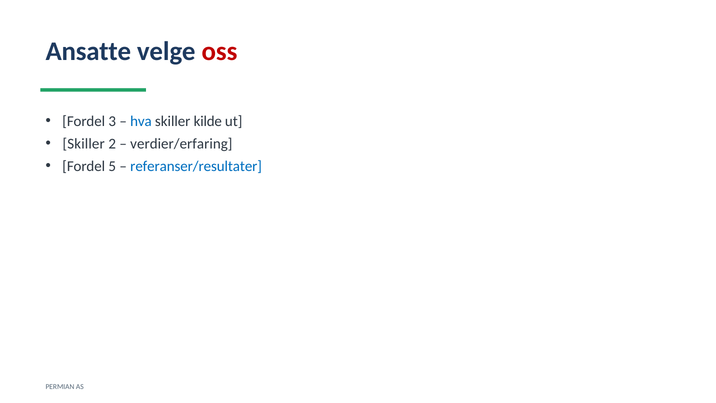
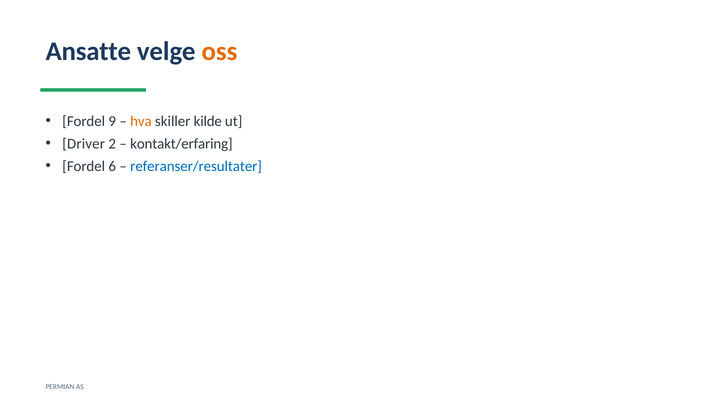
oss colour: red -> orange
3: 3 -> 9
hva colour: blue -> orange
Skiller at (84, 144): Skiller -> Driver
verdier/erfaring: verdier/erfaring -> kontakt/erfaring
5: 5 -> 6
